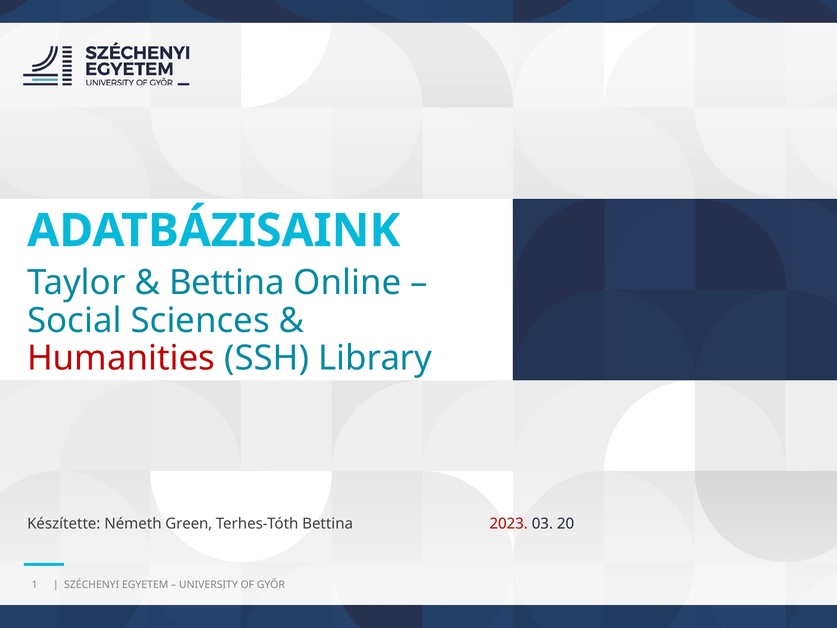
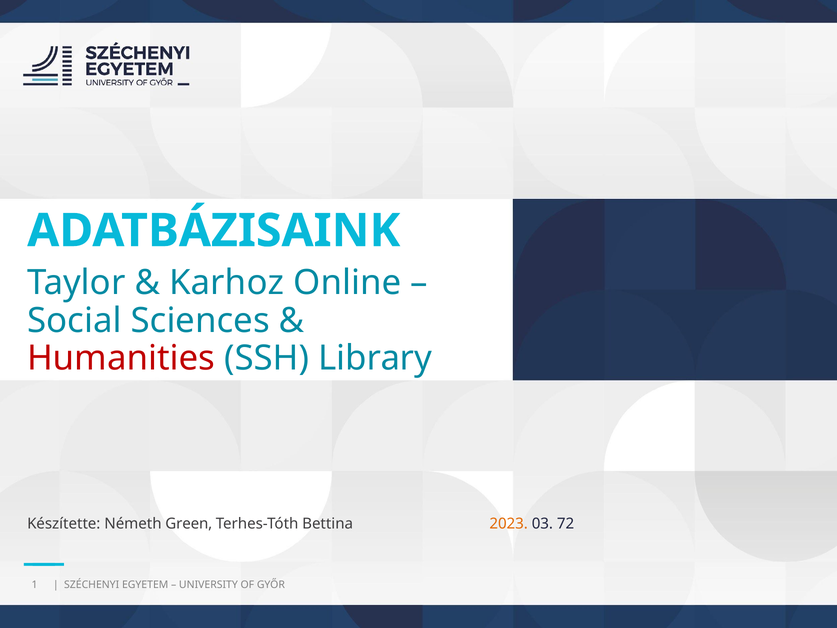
Bettina at (227, 283): Bettina -> Karhoz
2023 colour: red -> orange
20: 20 -> 72
